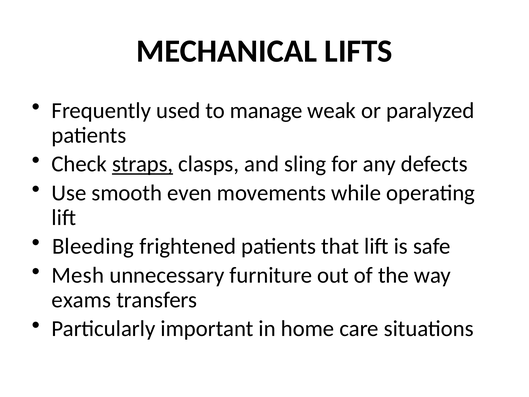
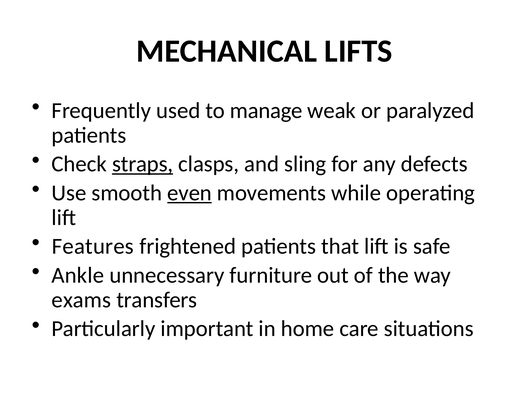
even underline: none -> present
Bleeding: Bleeding -> Features
Mesh: Mesh -> Ankle
